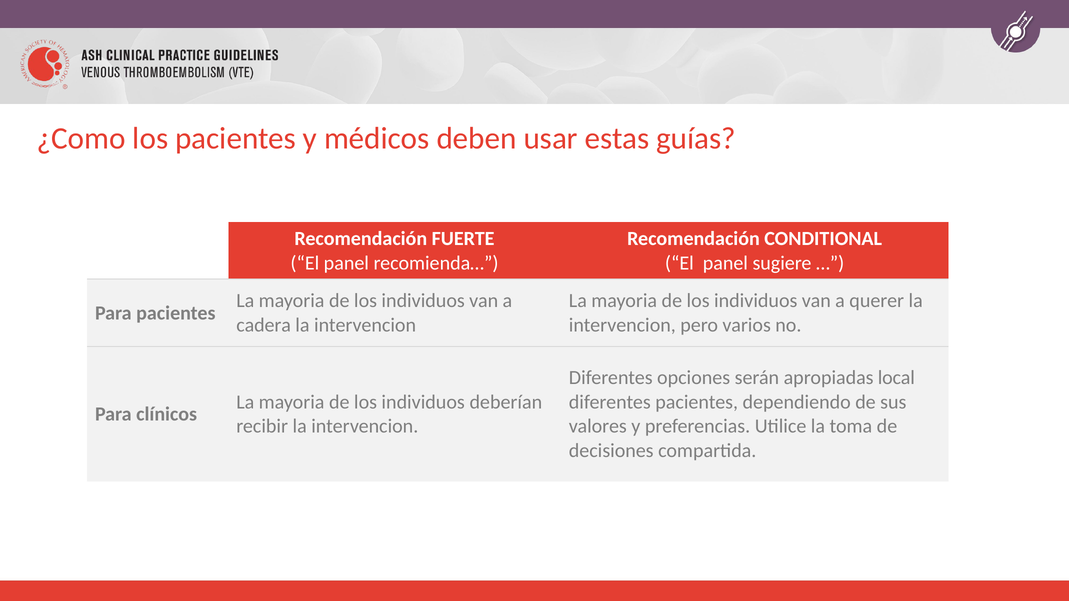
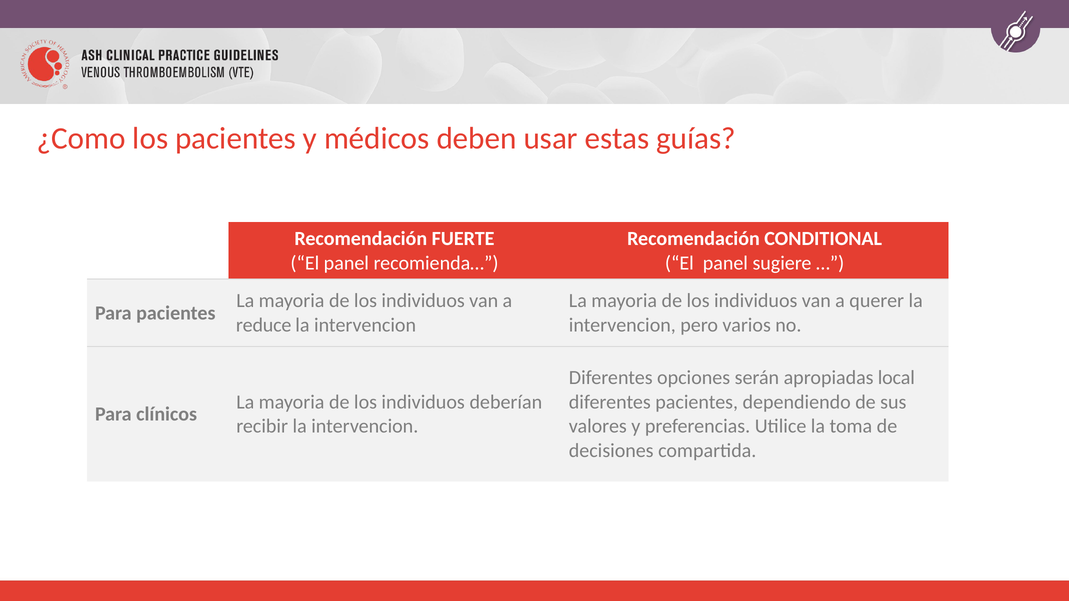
cadera: cadera -> reduce
